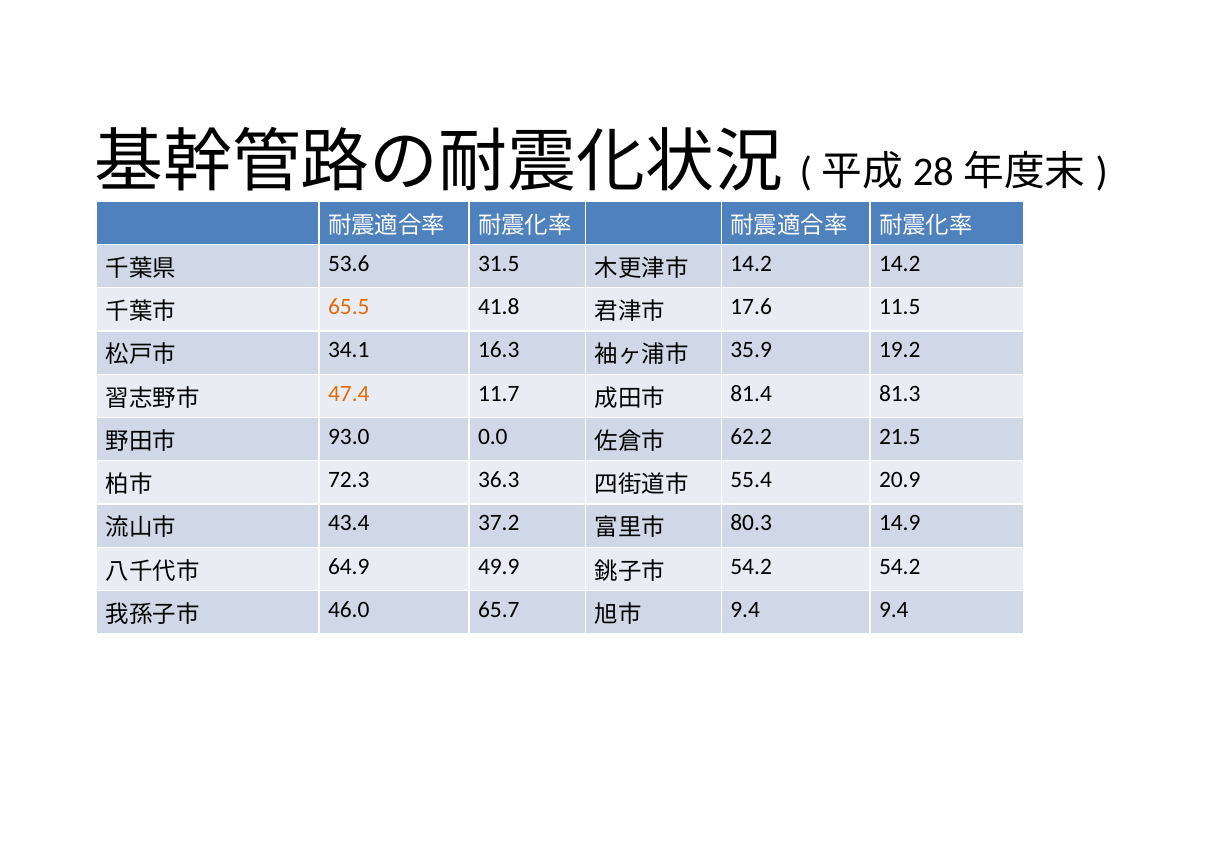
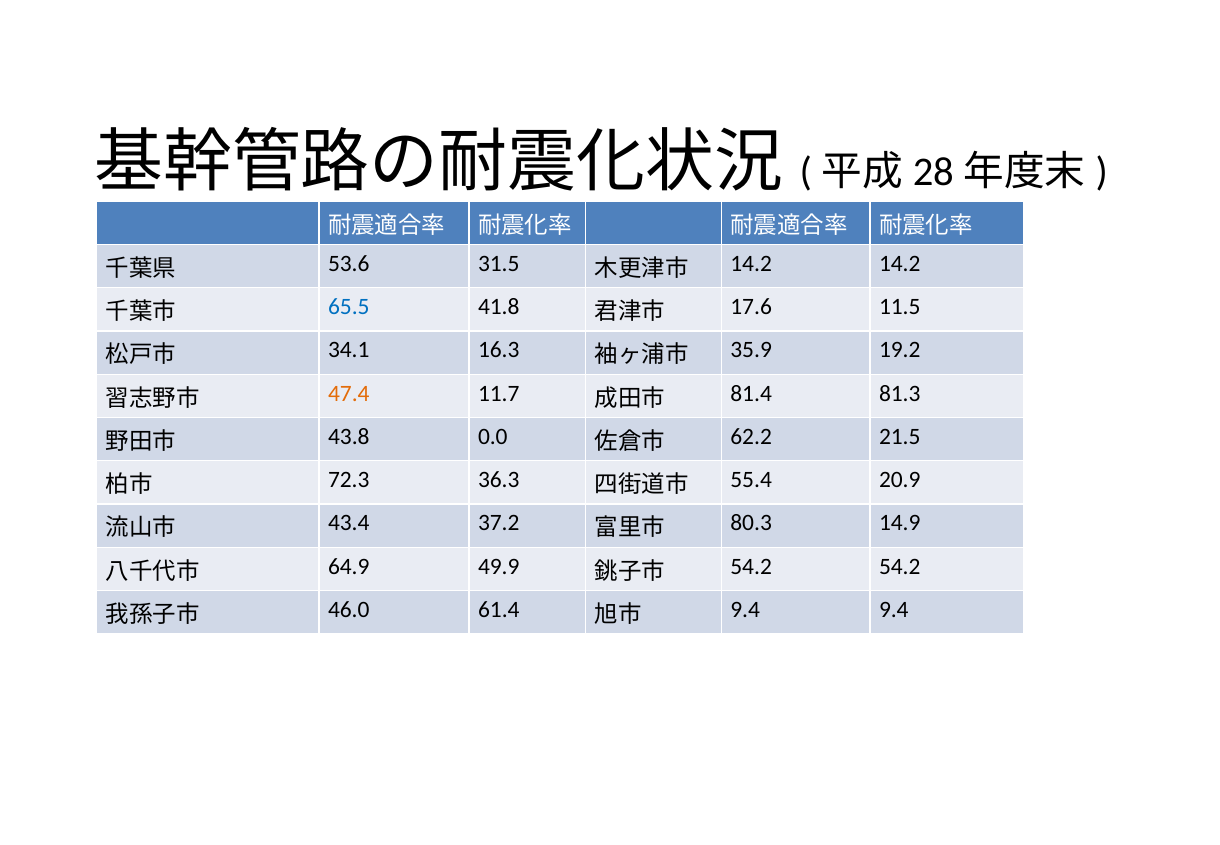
65.5 colour: orange -> blue
93.0: 93.0 -> 43.8
65.7: 65.7 -> 61.4
